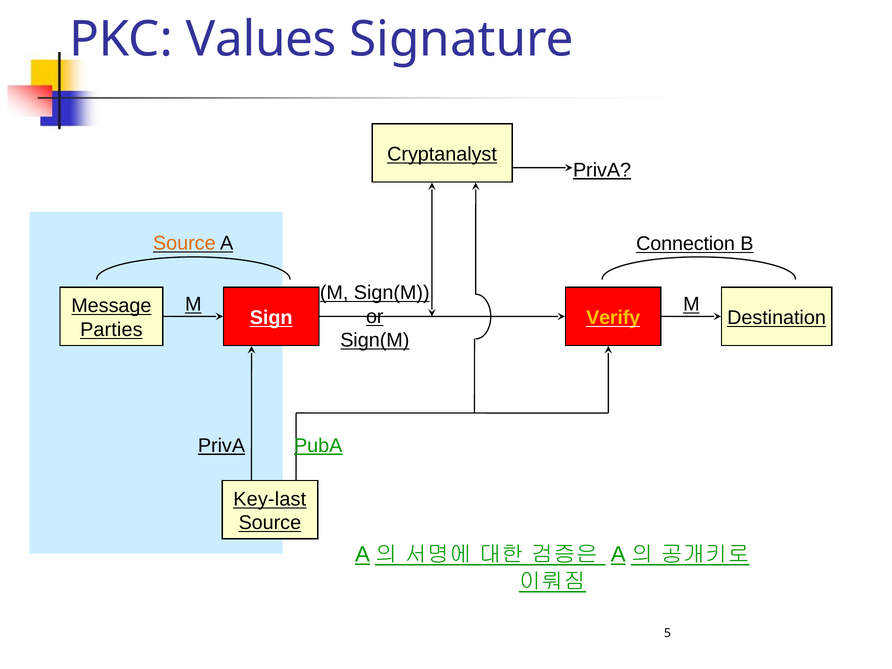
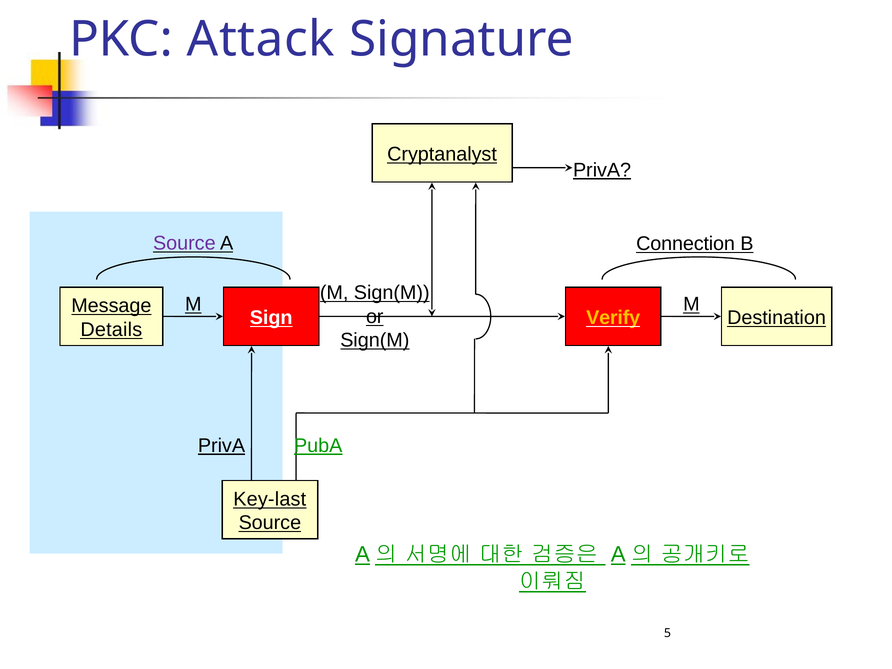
Values: Values -> Attack
Source at (184, 243) colour: orange -> purple
Parties: Parties -> Details
